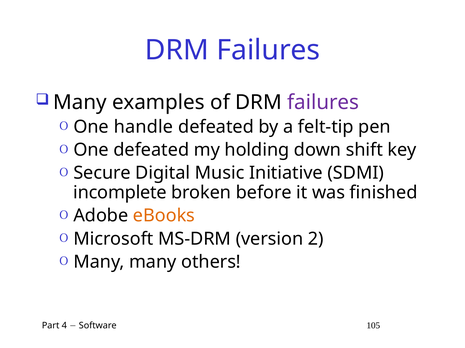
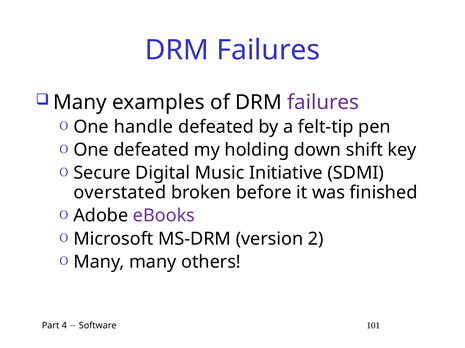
incomplete: incomplete -> overstated
eBooks colour: orange -> purple
105: 105 -> 101
